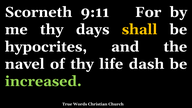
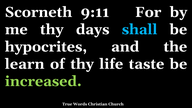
shall colour: yellow -> light blue
navel: navel -> learn
dash: dash -> taste
